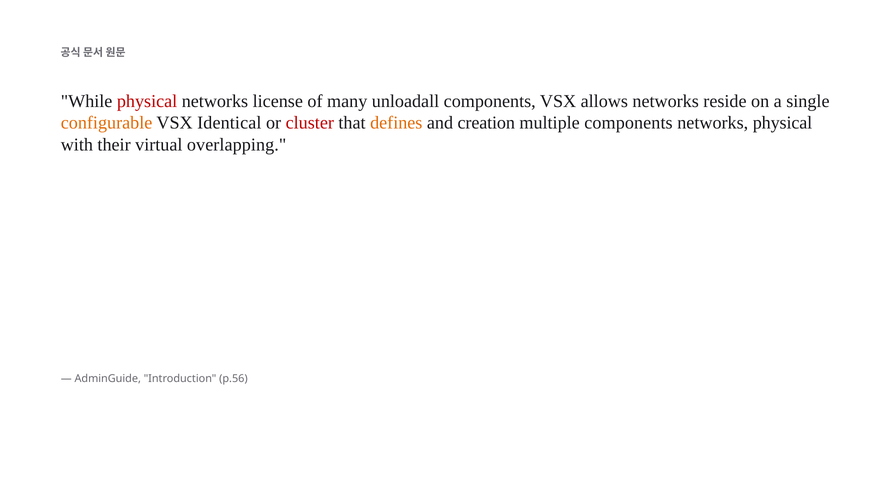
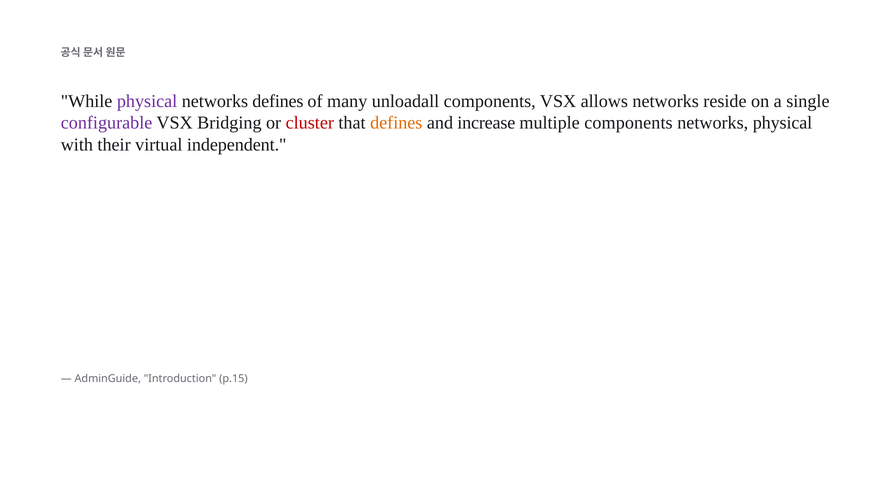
physical at (147, 101) colour: red -> purple
networks license: license -> defines
configurable colour: orange -> purple
Identical: Identical -> Bridging
creation: creation -> increase
overlapping: overlapping -> independent
p.56: p.56 -> p.15
